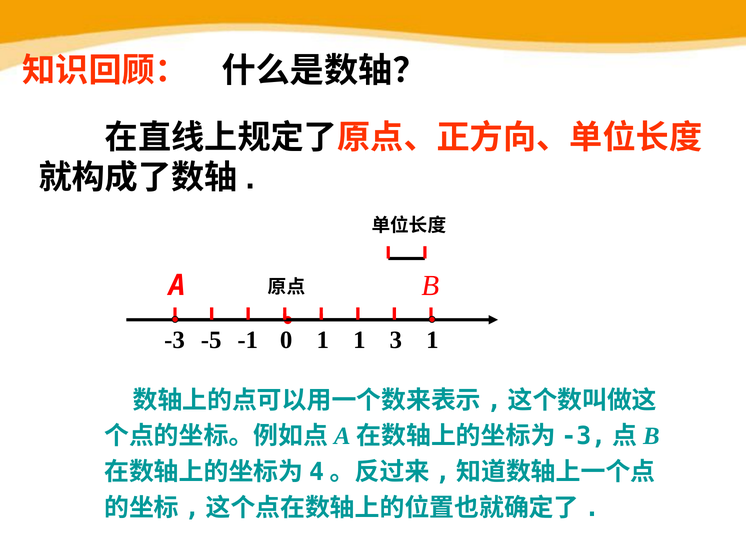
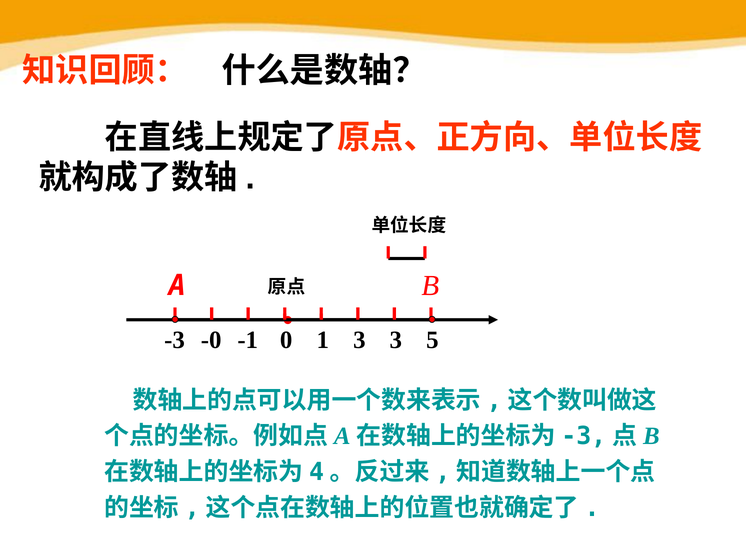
-5: -5 -> -0
1 1: 1 -> 3
3 1: 1 -> 5
